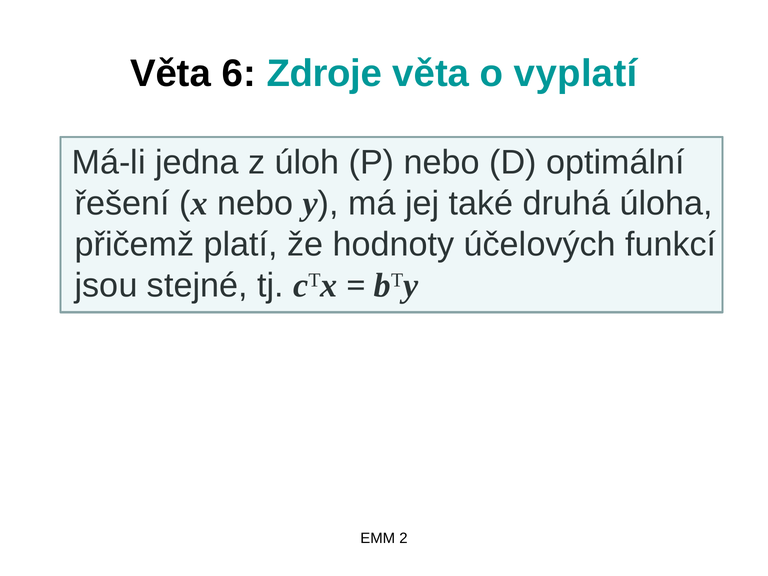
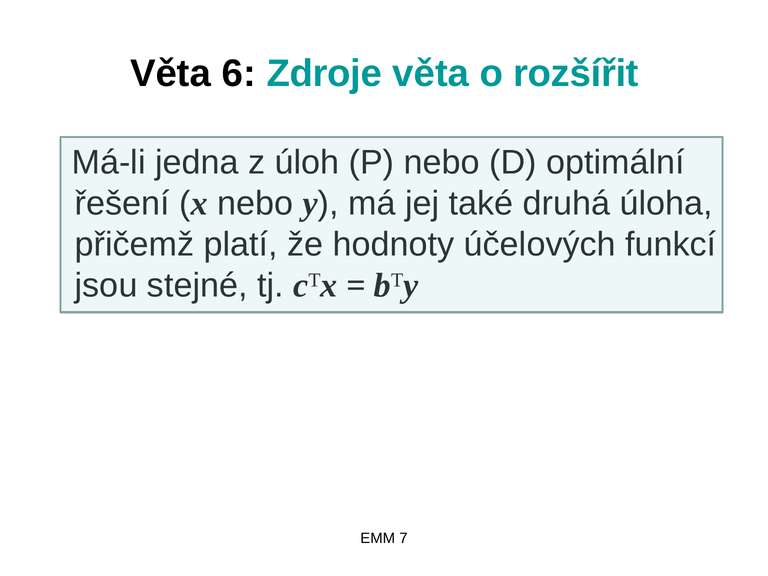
vyplatí: vyplatí -> rozšířit
2: 2 -> 7
